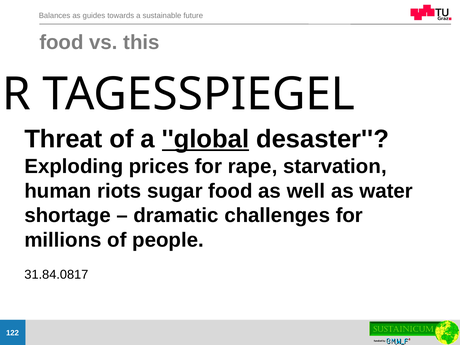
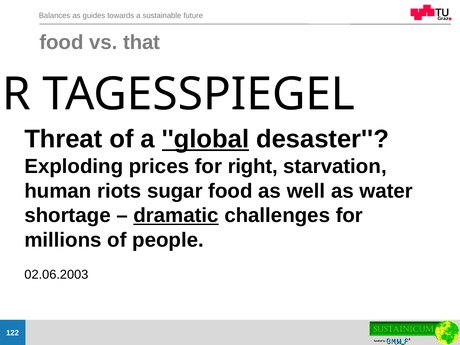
this: this -> that
rape: rape -> right
dramatic underline: none -> present
31.84.0817: 31.84.0817 -> 02.06.2003
